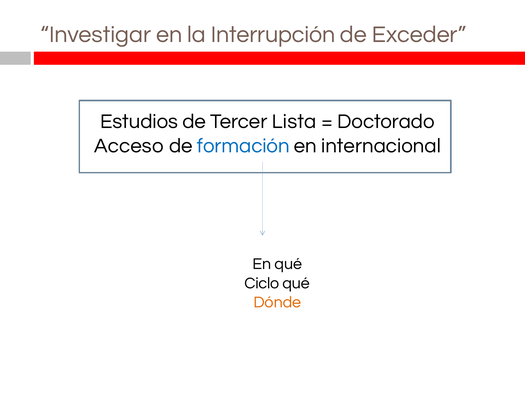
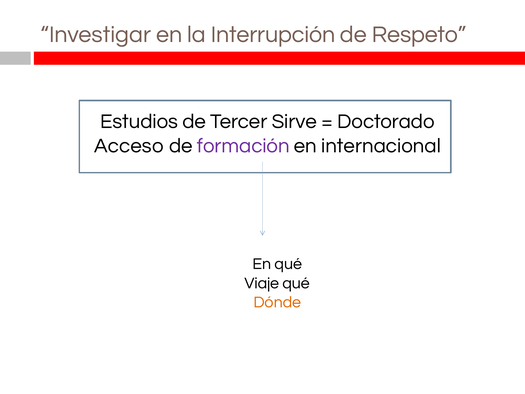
Exceder: Exceder -> Respeto
Lista: Lista -> Sirve
formación colour: blue -> purple
Ciclo: Ciclo -> Viaje
